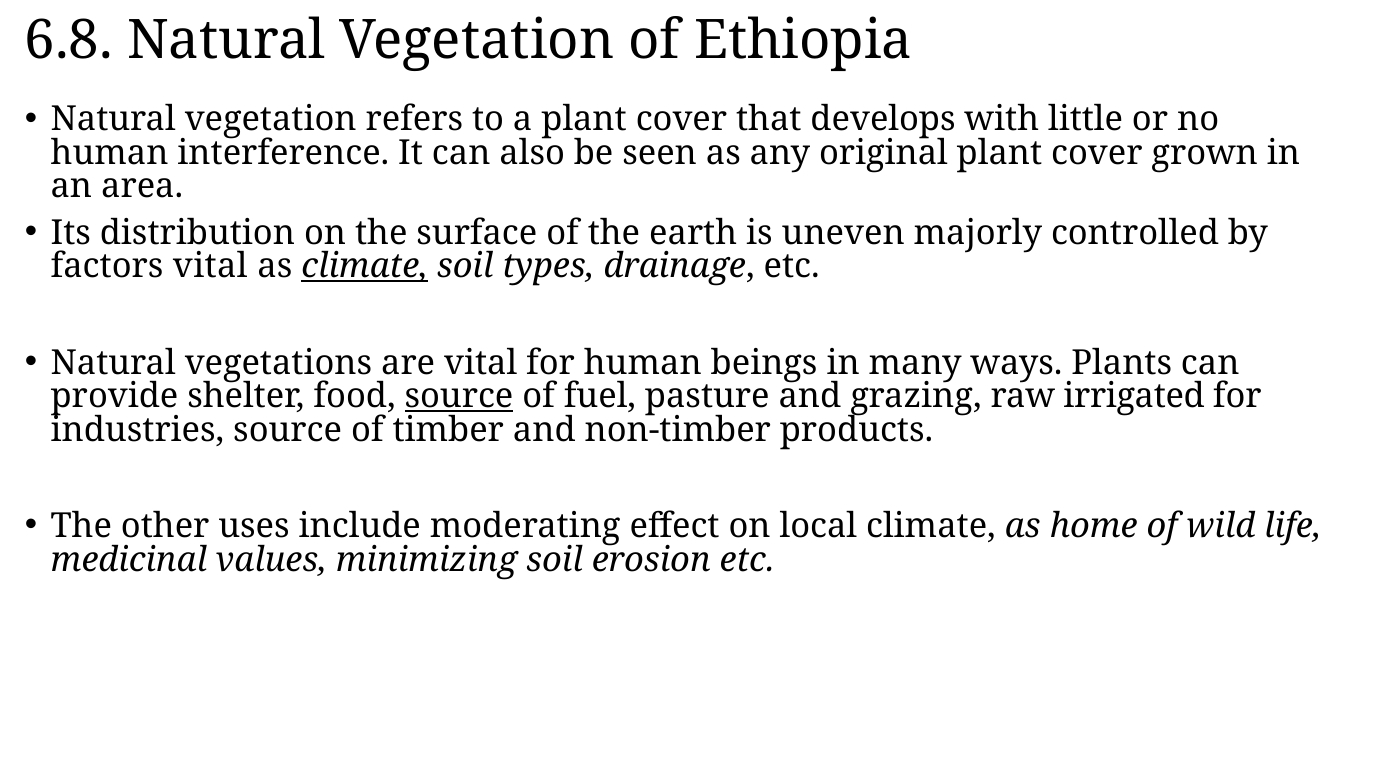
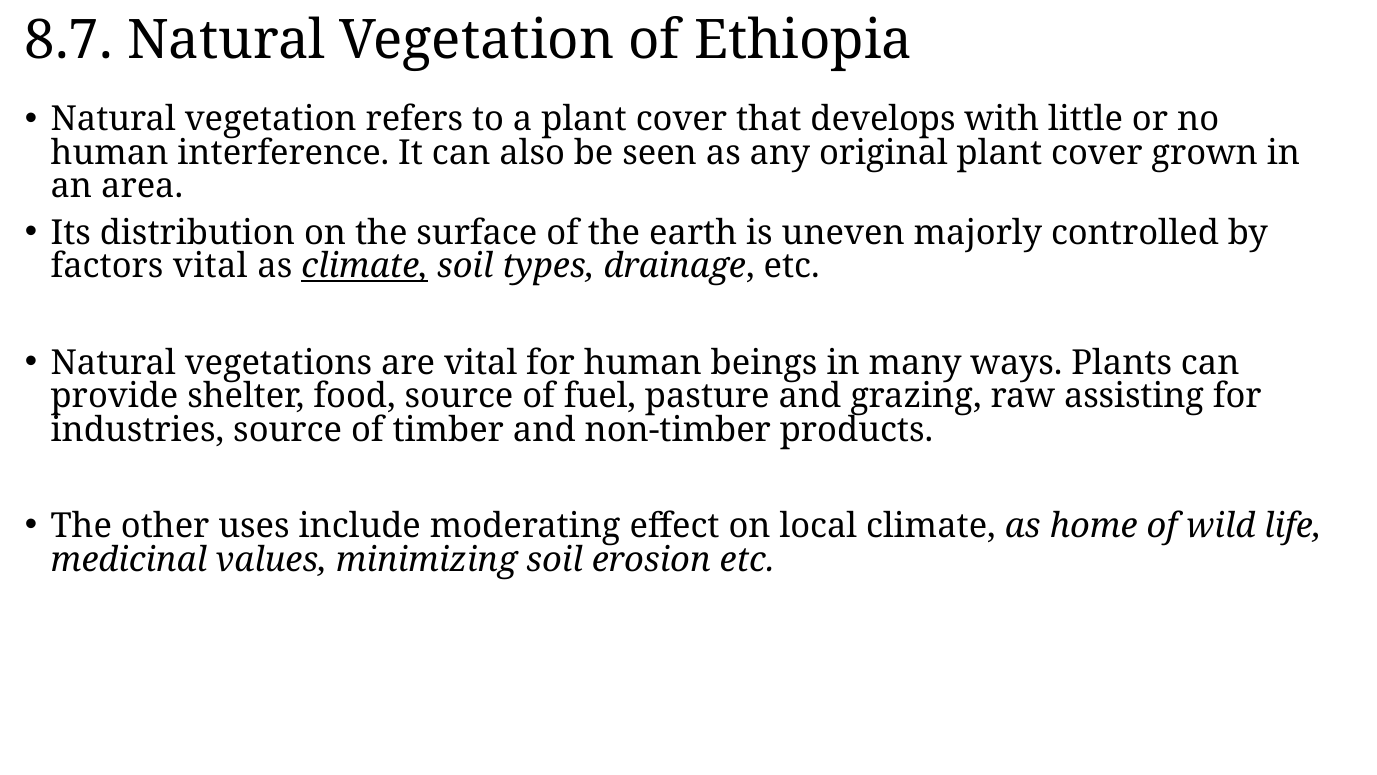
6.8: 6.8 -> 8.7
source at (459, 396) underline: present -> none
irrigated: irrigated -> assisting
